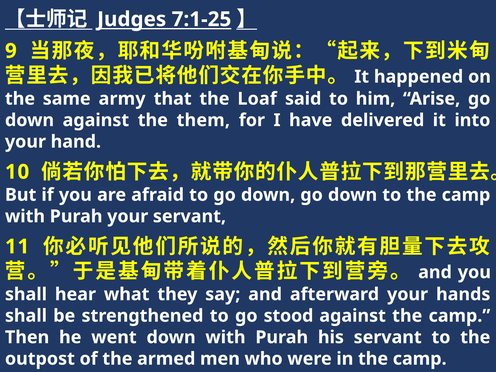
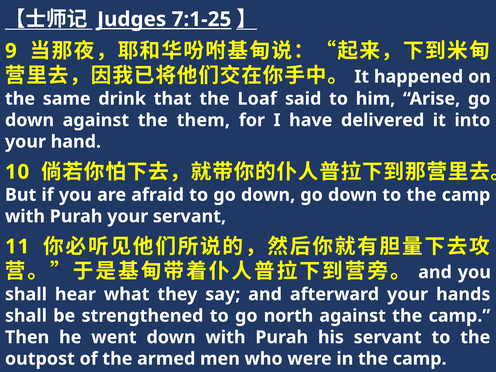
army: army -> drink
stood: stood -> north
